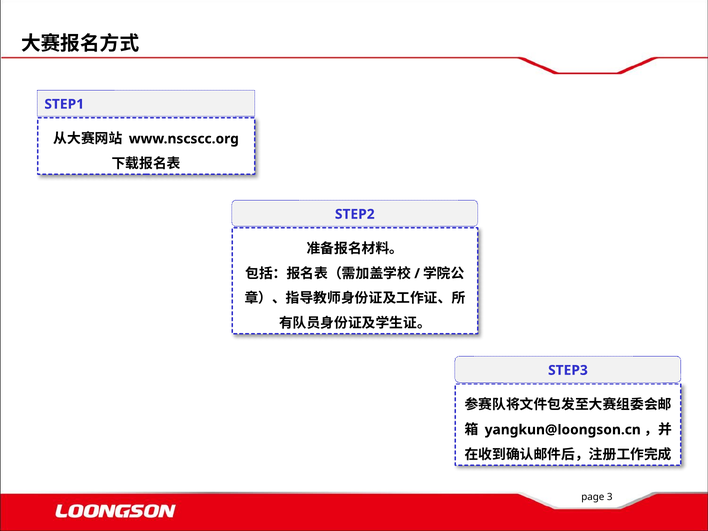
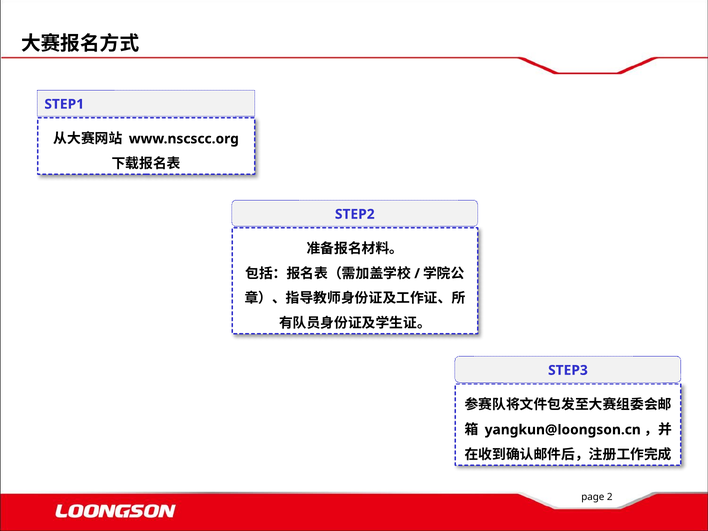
3: 3 -> 2
